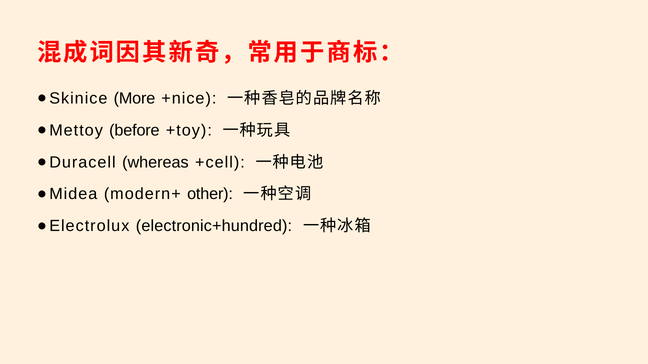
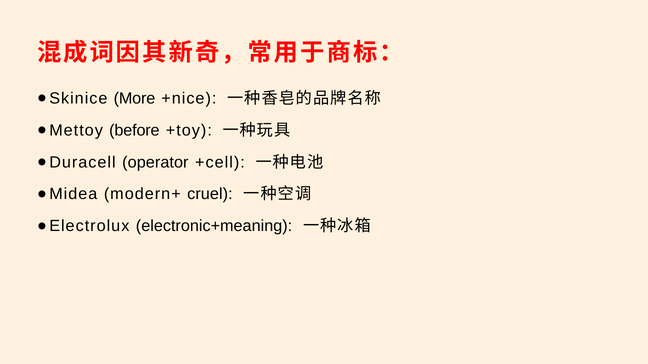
whereas: whereas -> operator
other: other -> cruel
electronic+hundred: electronic+hundred -> electronic+meaning
